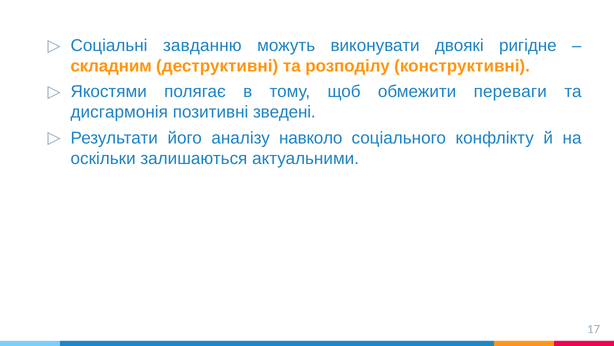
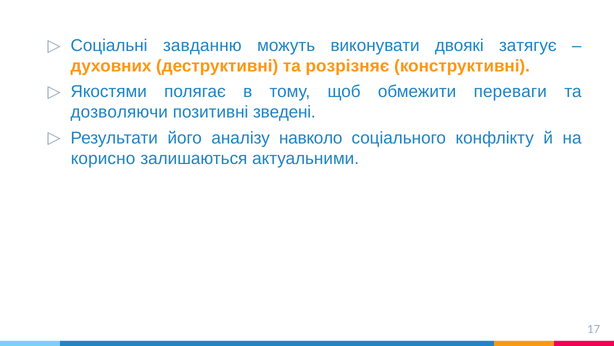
ригідне: ригідне -> затягує
складним: складним -> духовних
розподілу: розподілу -> розрізняє
дисгармонія: дисгармонія -> дозволяючи
оскільки: оскільки -> корисно
